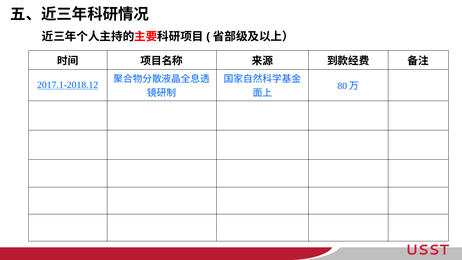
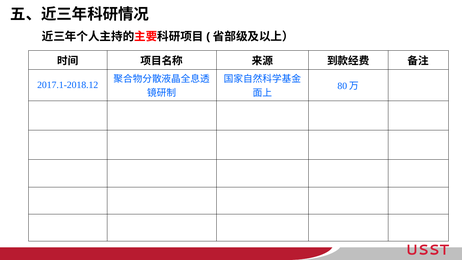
2017.1-2018.12 underline: present -> none
